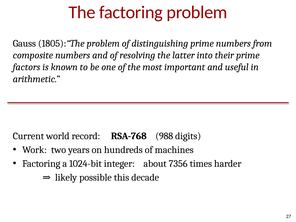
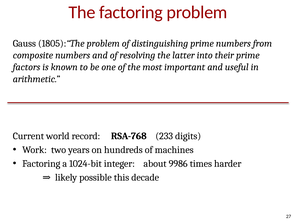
988: 988 -> 233
7356: 7356 -> 9986
